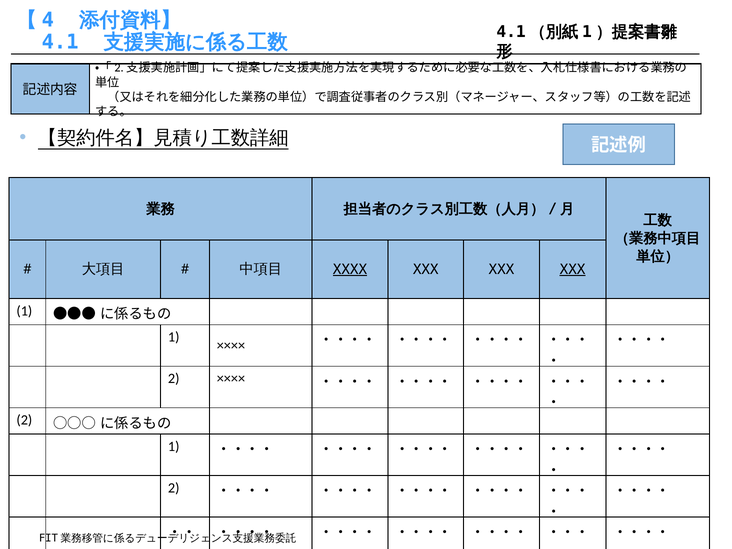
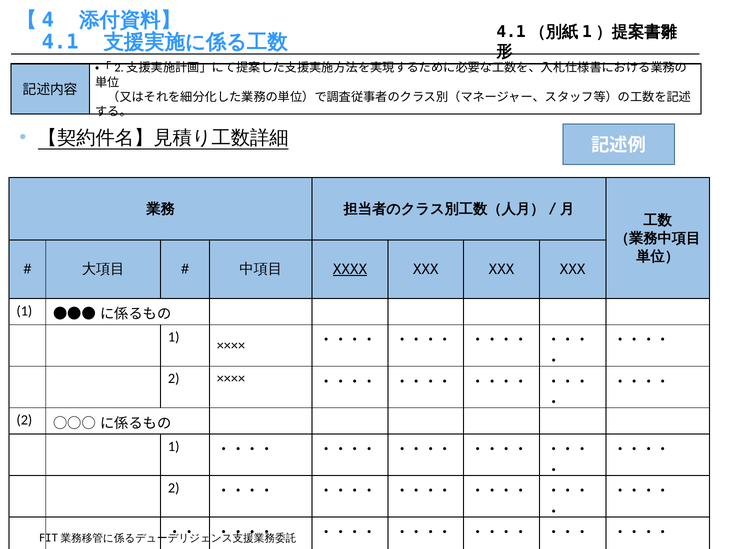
XXX at (573, 269) underline: present -> none
